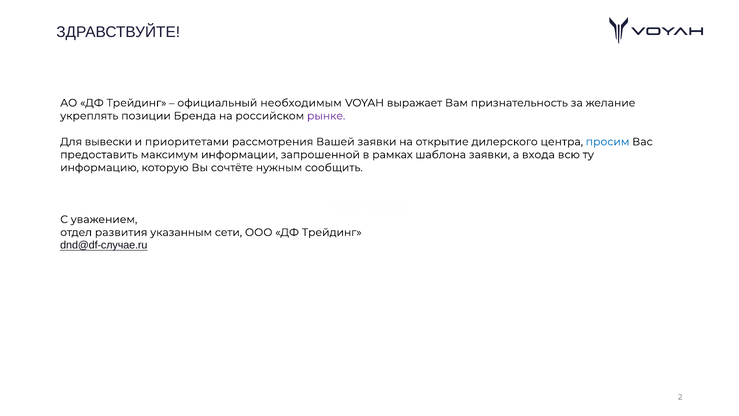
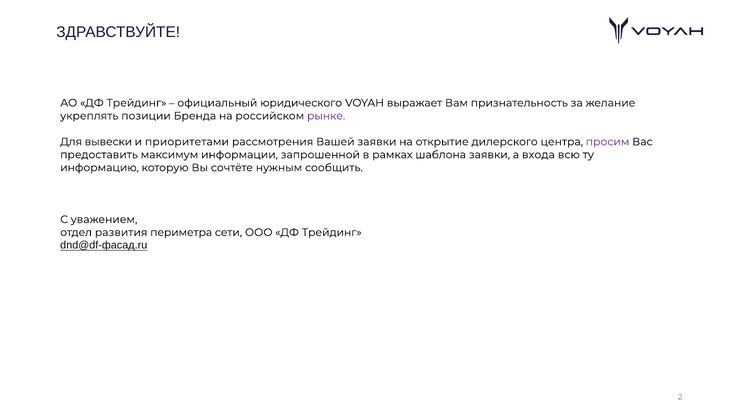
необходимым: необходимым -> юридического
просим colour: blue -> purple
указанным: указанным -> периметра
dnd@df-случае.ru: dnd@df-случае.ru -> dnd@df-фасад.ru
